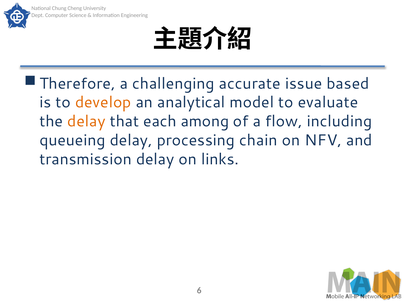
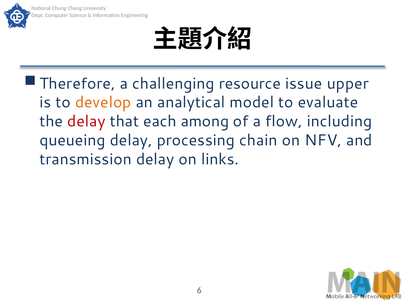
accurate: accurate -> resource
based: based -> upper
delay at (86, 121) colour: orange -> red
